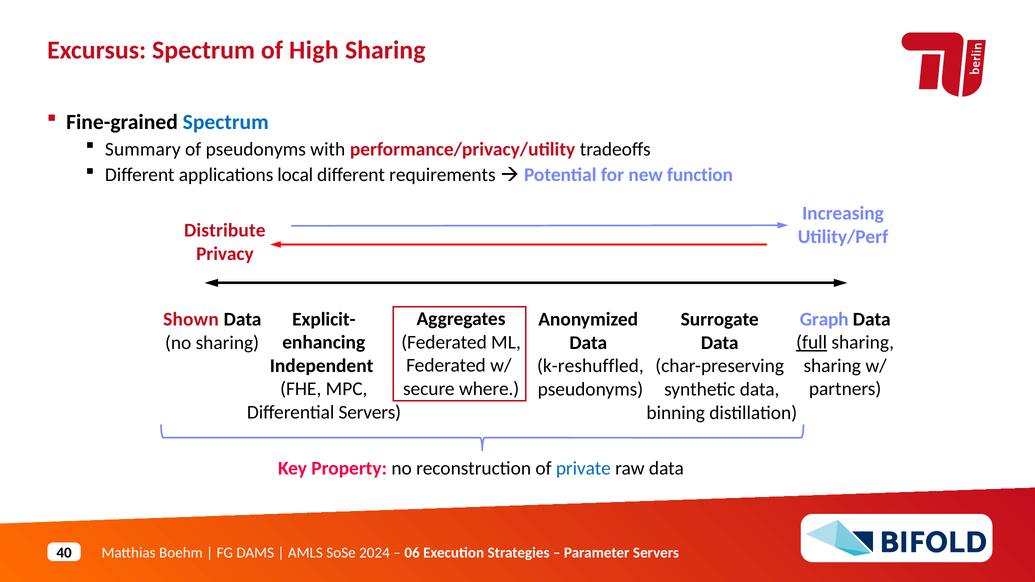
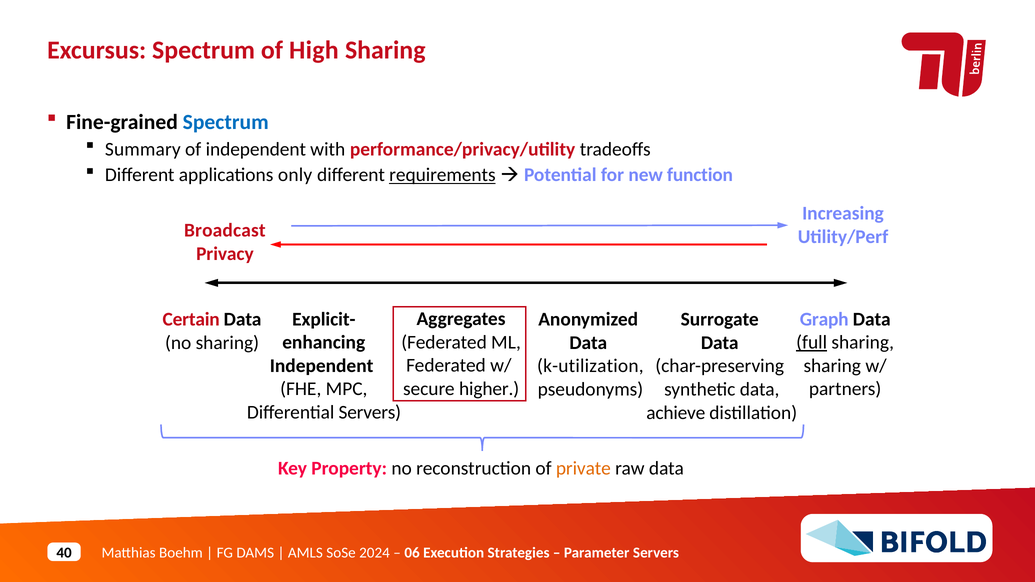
of pseudonyms: pseudonyms -> independent
local: local -> only
requirements underline: none -> present
Distribute: Distribute -> Broadcast
Shown: Shown -> Certain
k-reshuffled: k-reshuffled -> k-utilization
where: where -> higher
binning: binning -> achieve
private colour: blue -> orange
